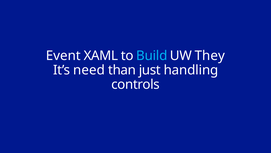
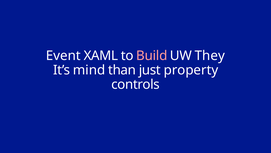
Build colour: light blue -> pink
need: need -> mind
handling: handling -> property
